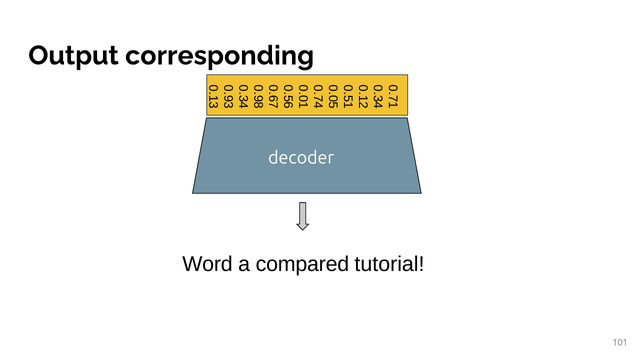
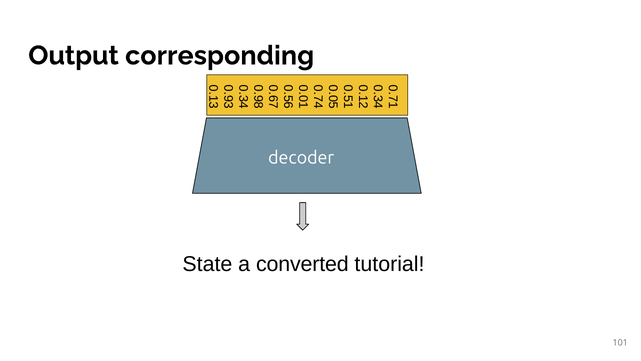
Word: Word -> State
compared: compared -> converted
